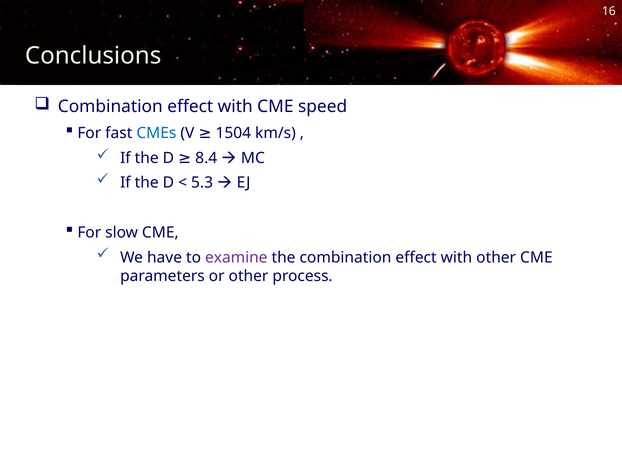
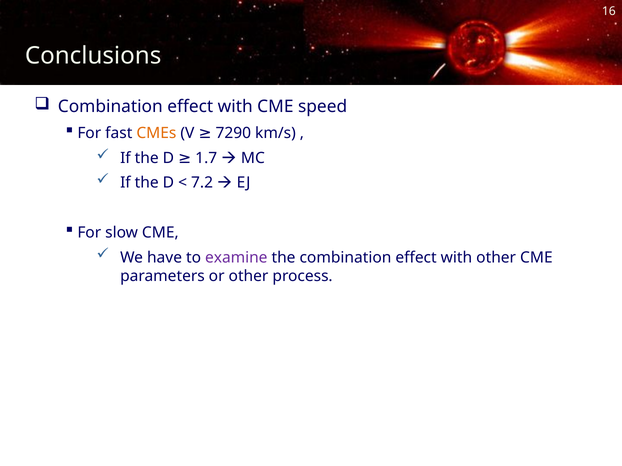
CMEs colour: blue -> orange
1504: 1504 -> 7290
8.4: 8.4 -> 1.7
5.3: 5.3 -> 7.2
